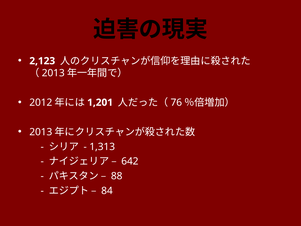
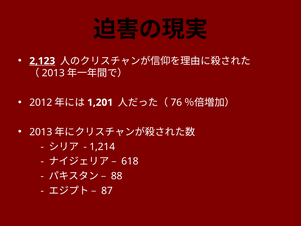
2,123 underline: none -> present
1,313: 1,313 -> 1,214
642: 642 -> 618
84: 84 -> 87
